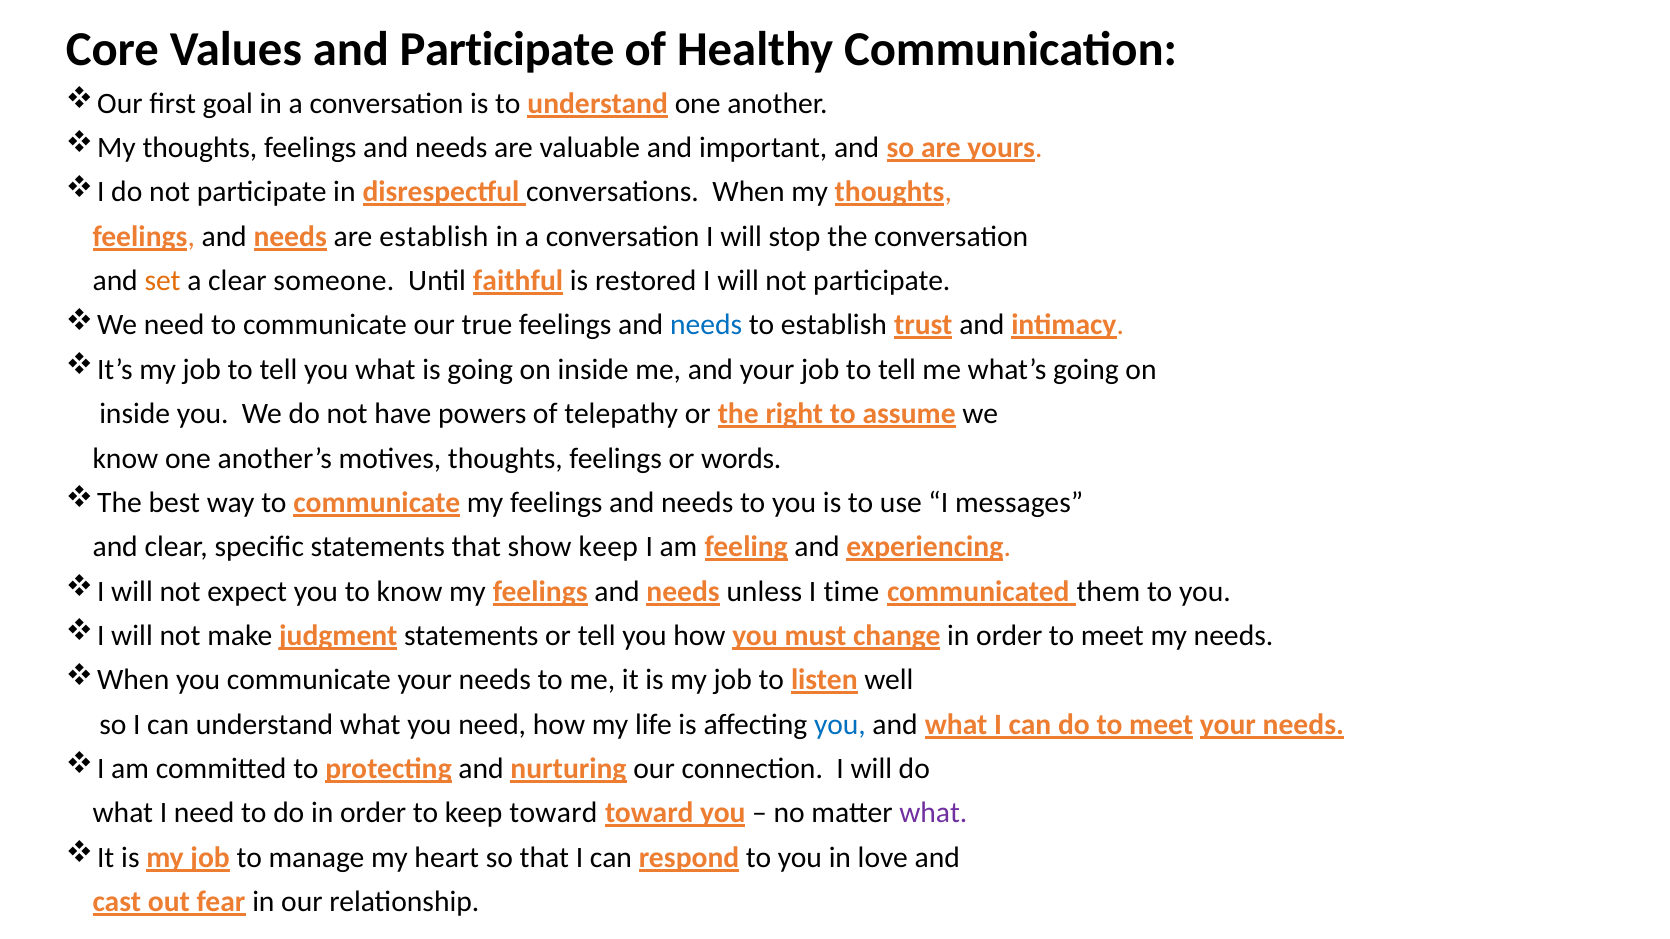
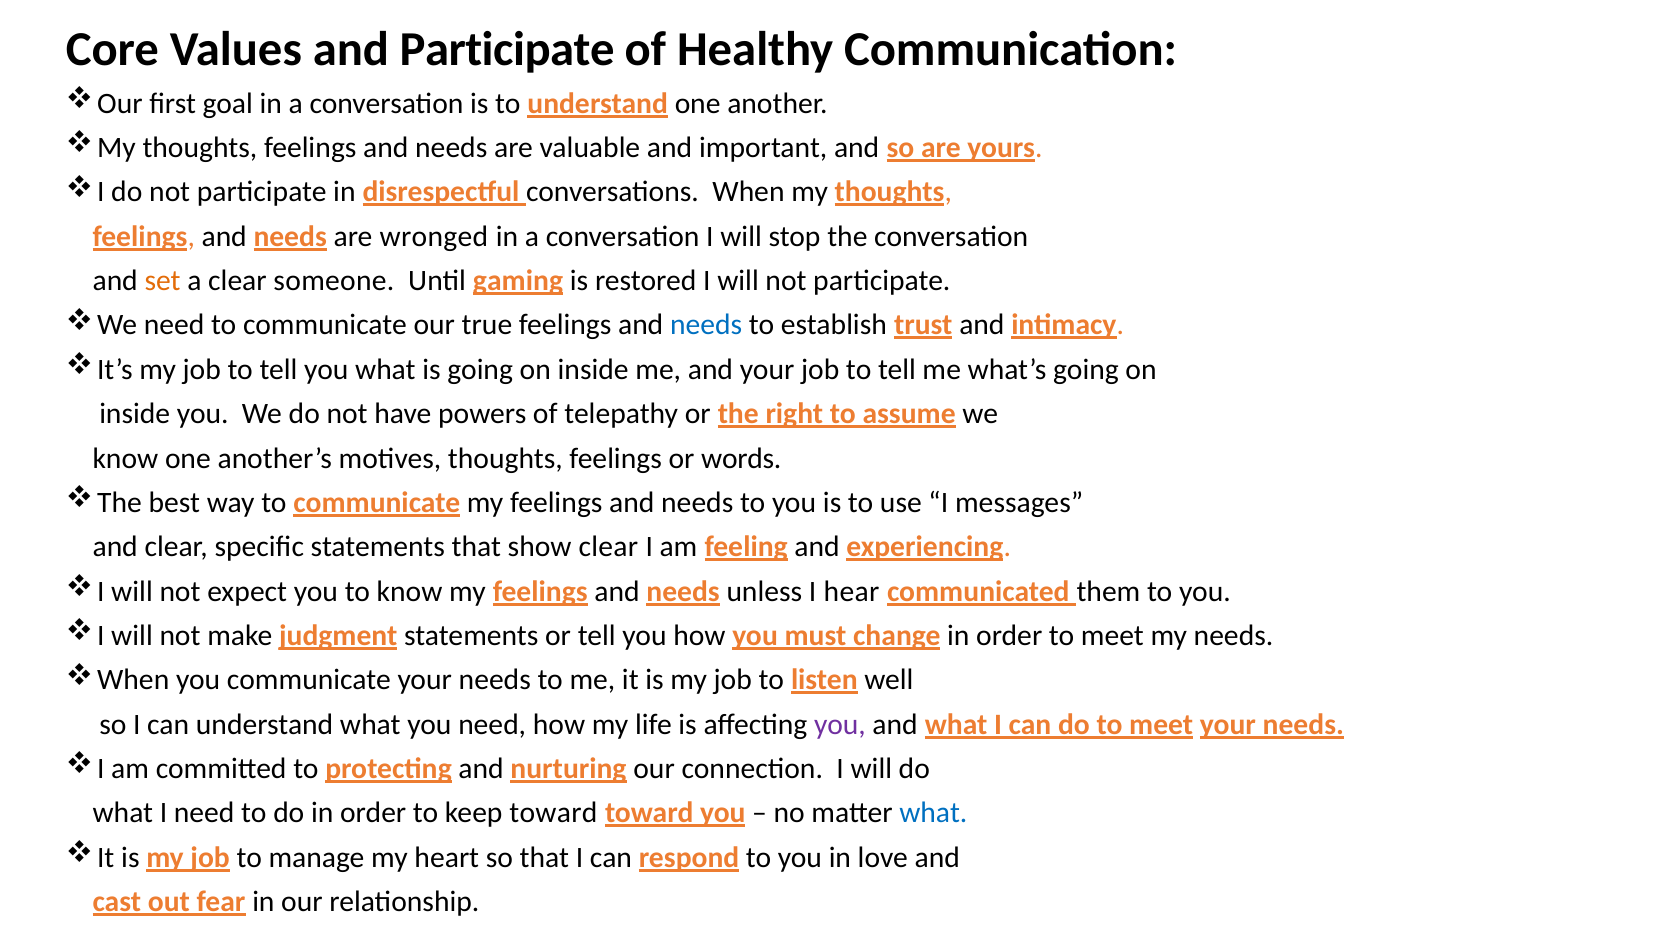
are establish: establish -> wronged
faithful: faithful -> gaming
show keep: keep -> clear
time: time -> hear
you at (840, 725) colour: blue -> purple
what at (933, 813) colour: purple -> blue
